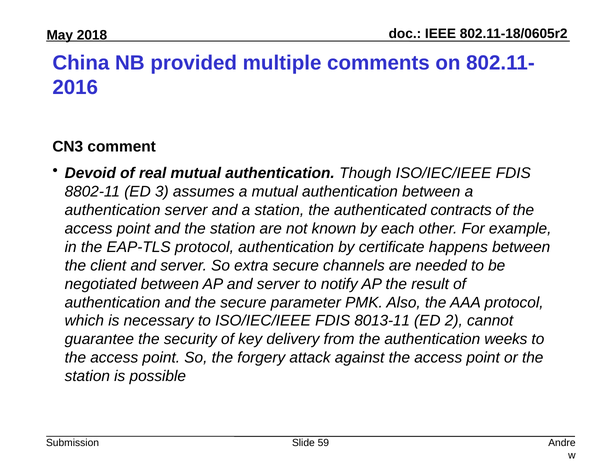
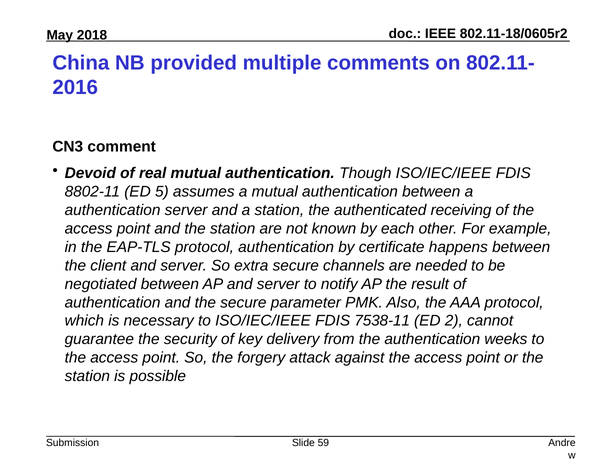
3: 3 -> 5
contracts: contracts -> receiving
8013-11: 8013-11 -> 7538-11
